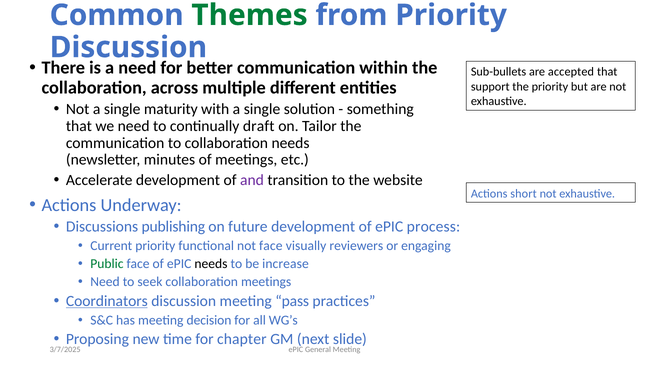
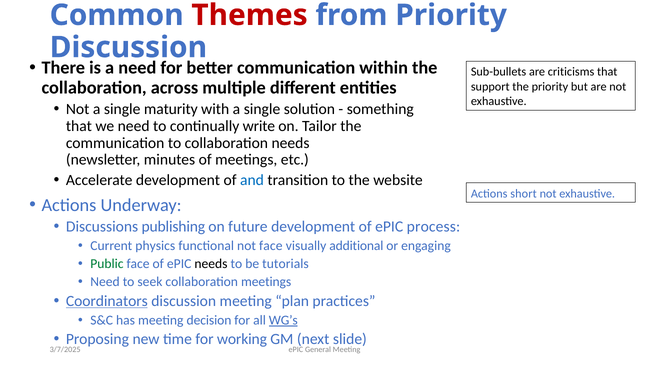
Themes colour: green -> red
accepted: accepted -> criticisms
draft: draft -> write
and colour: purple -> blue
Current priority: priority -> physics
reviewers: reviewers -> additional
increase: increase -> tutorials
pass: pass -> plan
WG’s underline: none -> present
chapter: chapter -> working
